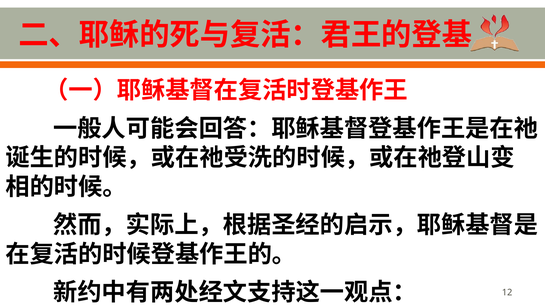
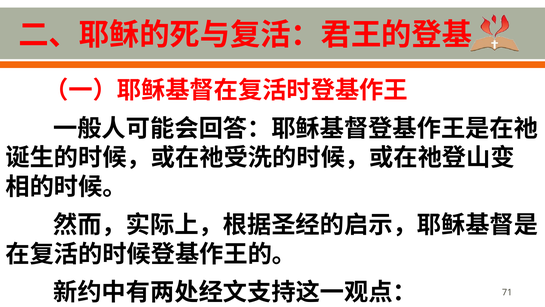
12: 12 -> 71
